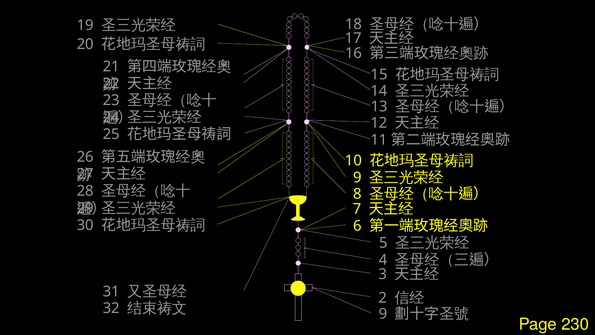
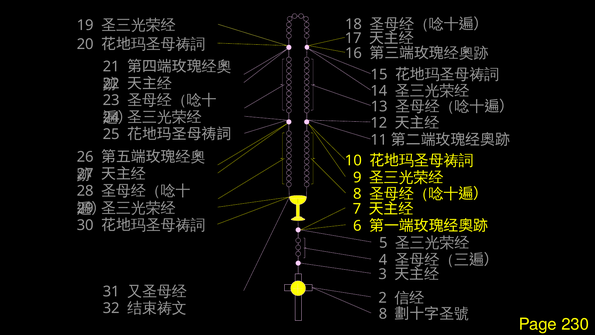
9 at (383, 314): 9 -> 8
